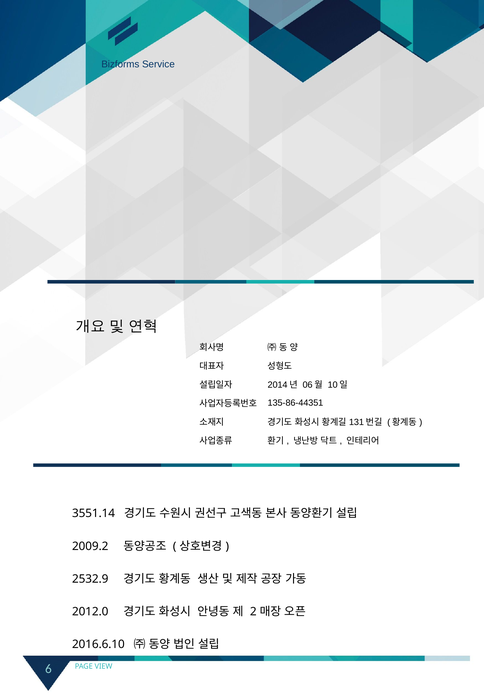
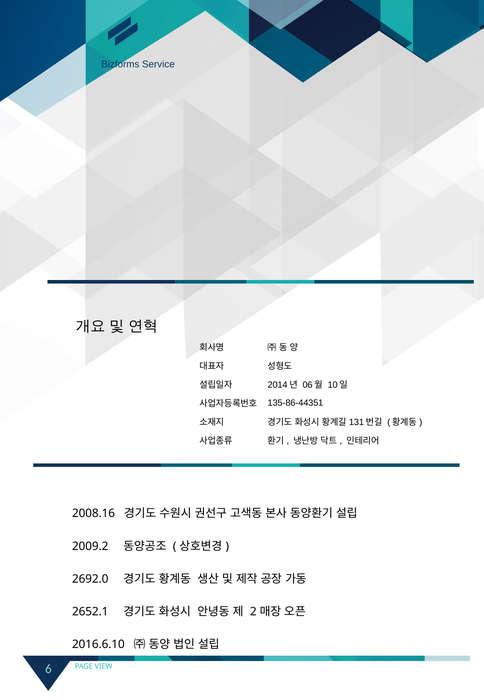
3551.14: 3551.14 -> 2008.16
2532.9: 2532.9 -> 2692.0
2012.0: 2012.0 -> 2652.1
